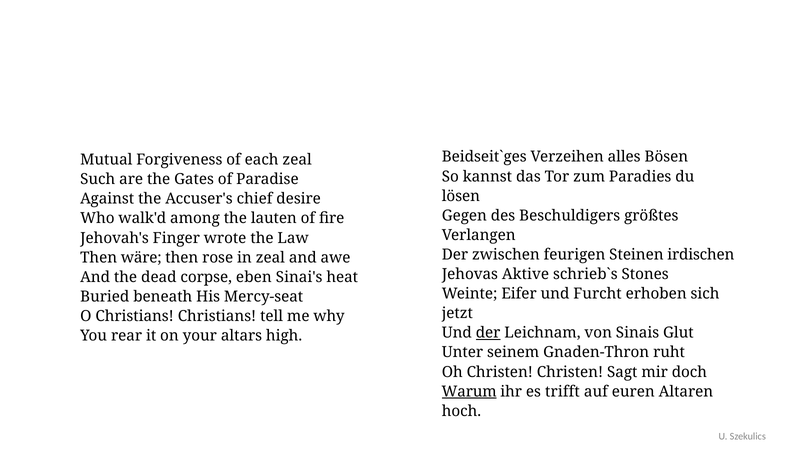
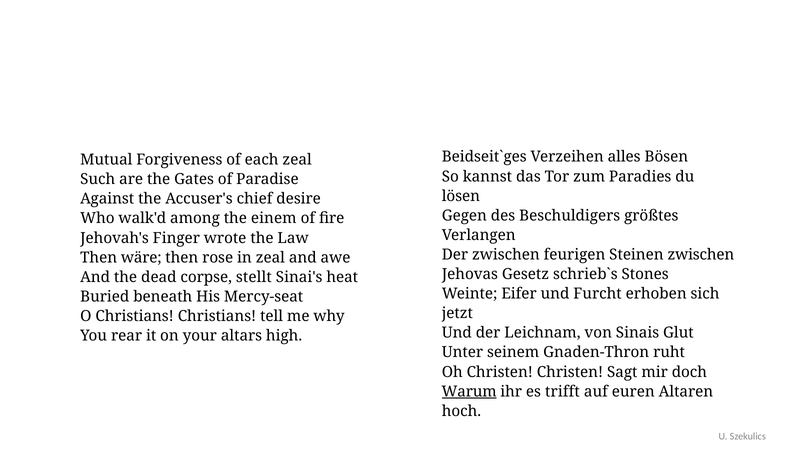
lauten: lauten -> einem
Steinen irdischen: irdischen -> zwischen
Aktive: Aktive -> Gesetz
eben: eben -> stellt
der at (488, 333) underline: present -> none
